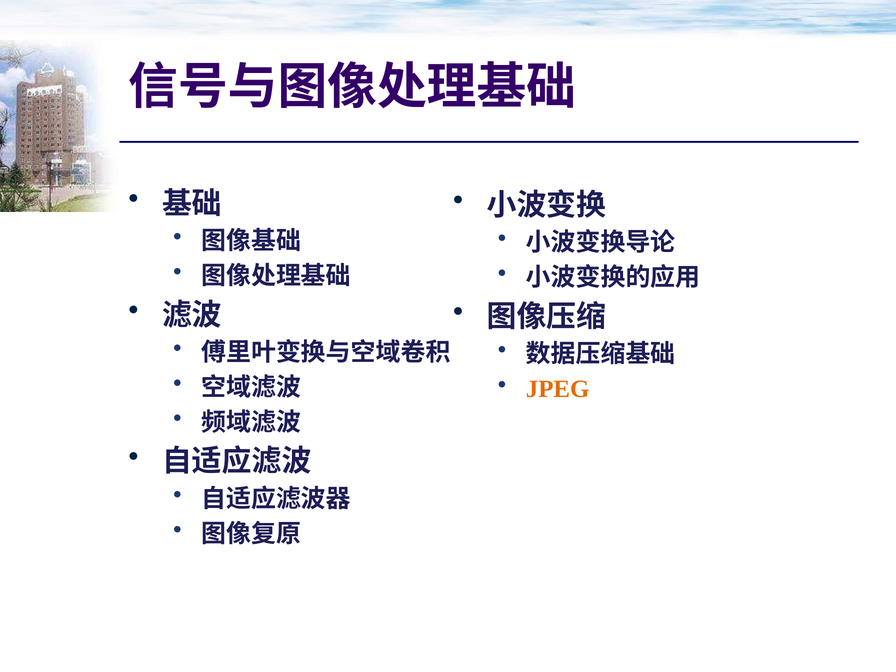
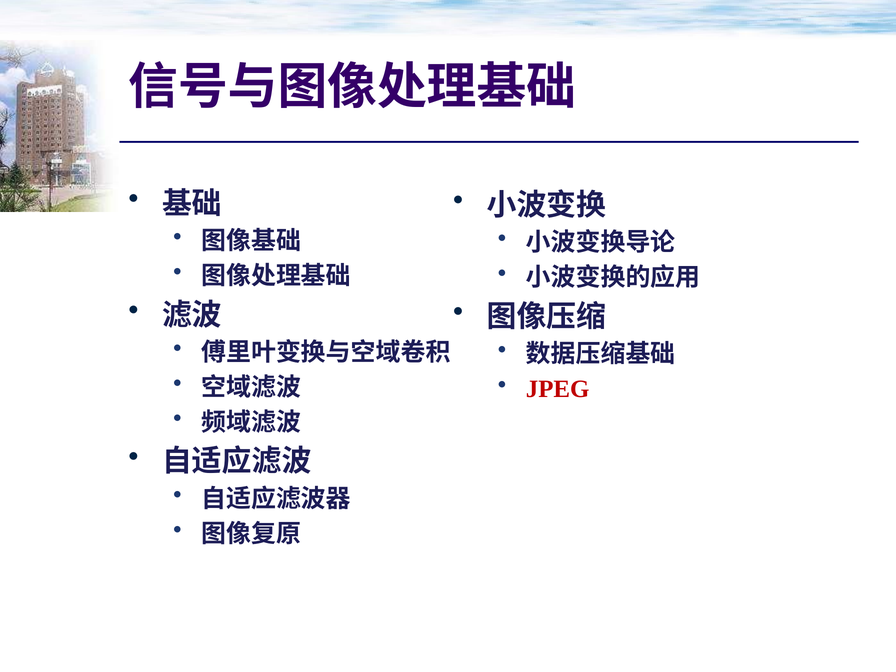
JPEG colour: orange -> red
